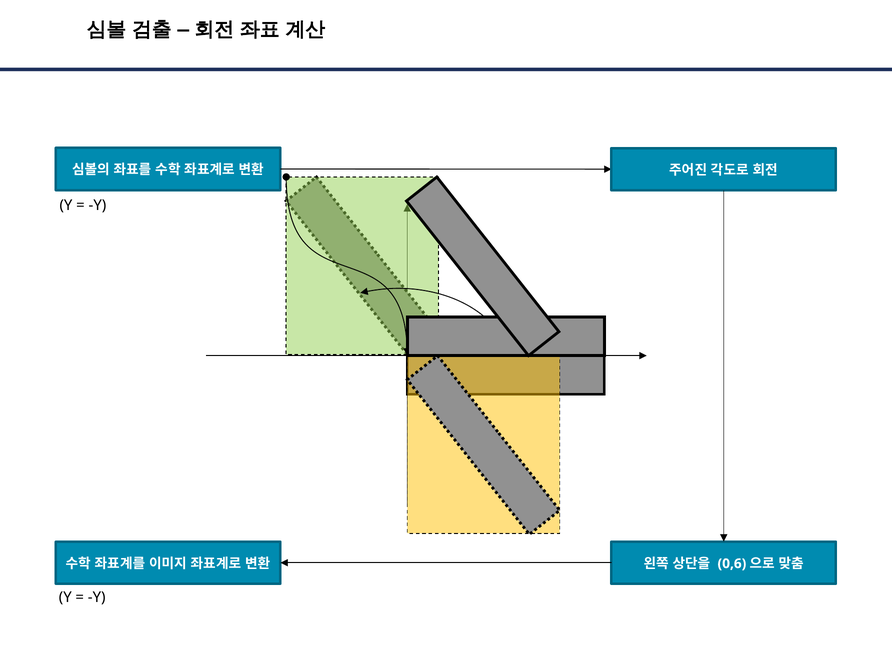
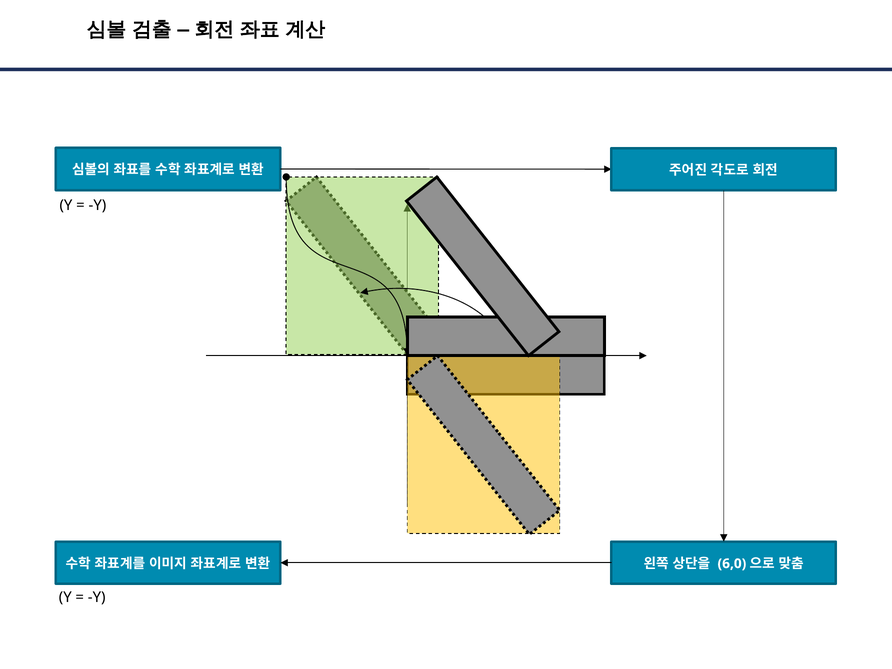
0,6: 0,6 -> 6,0
